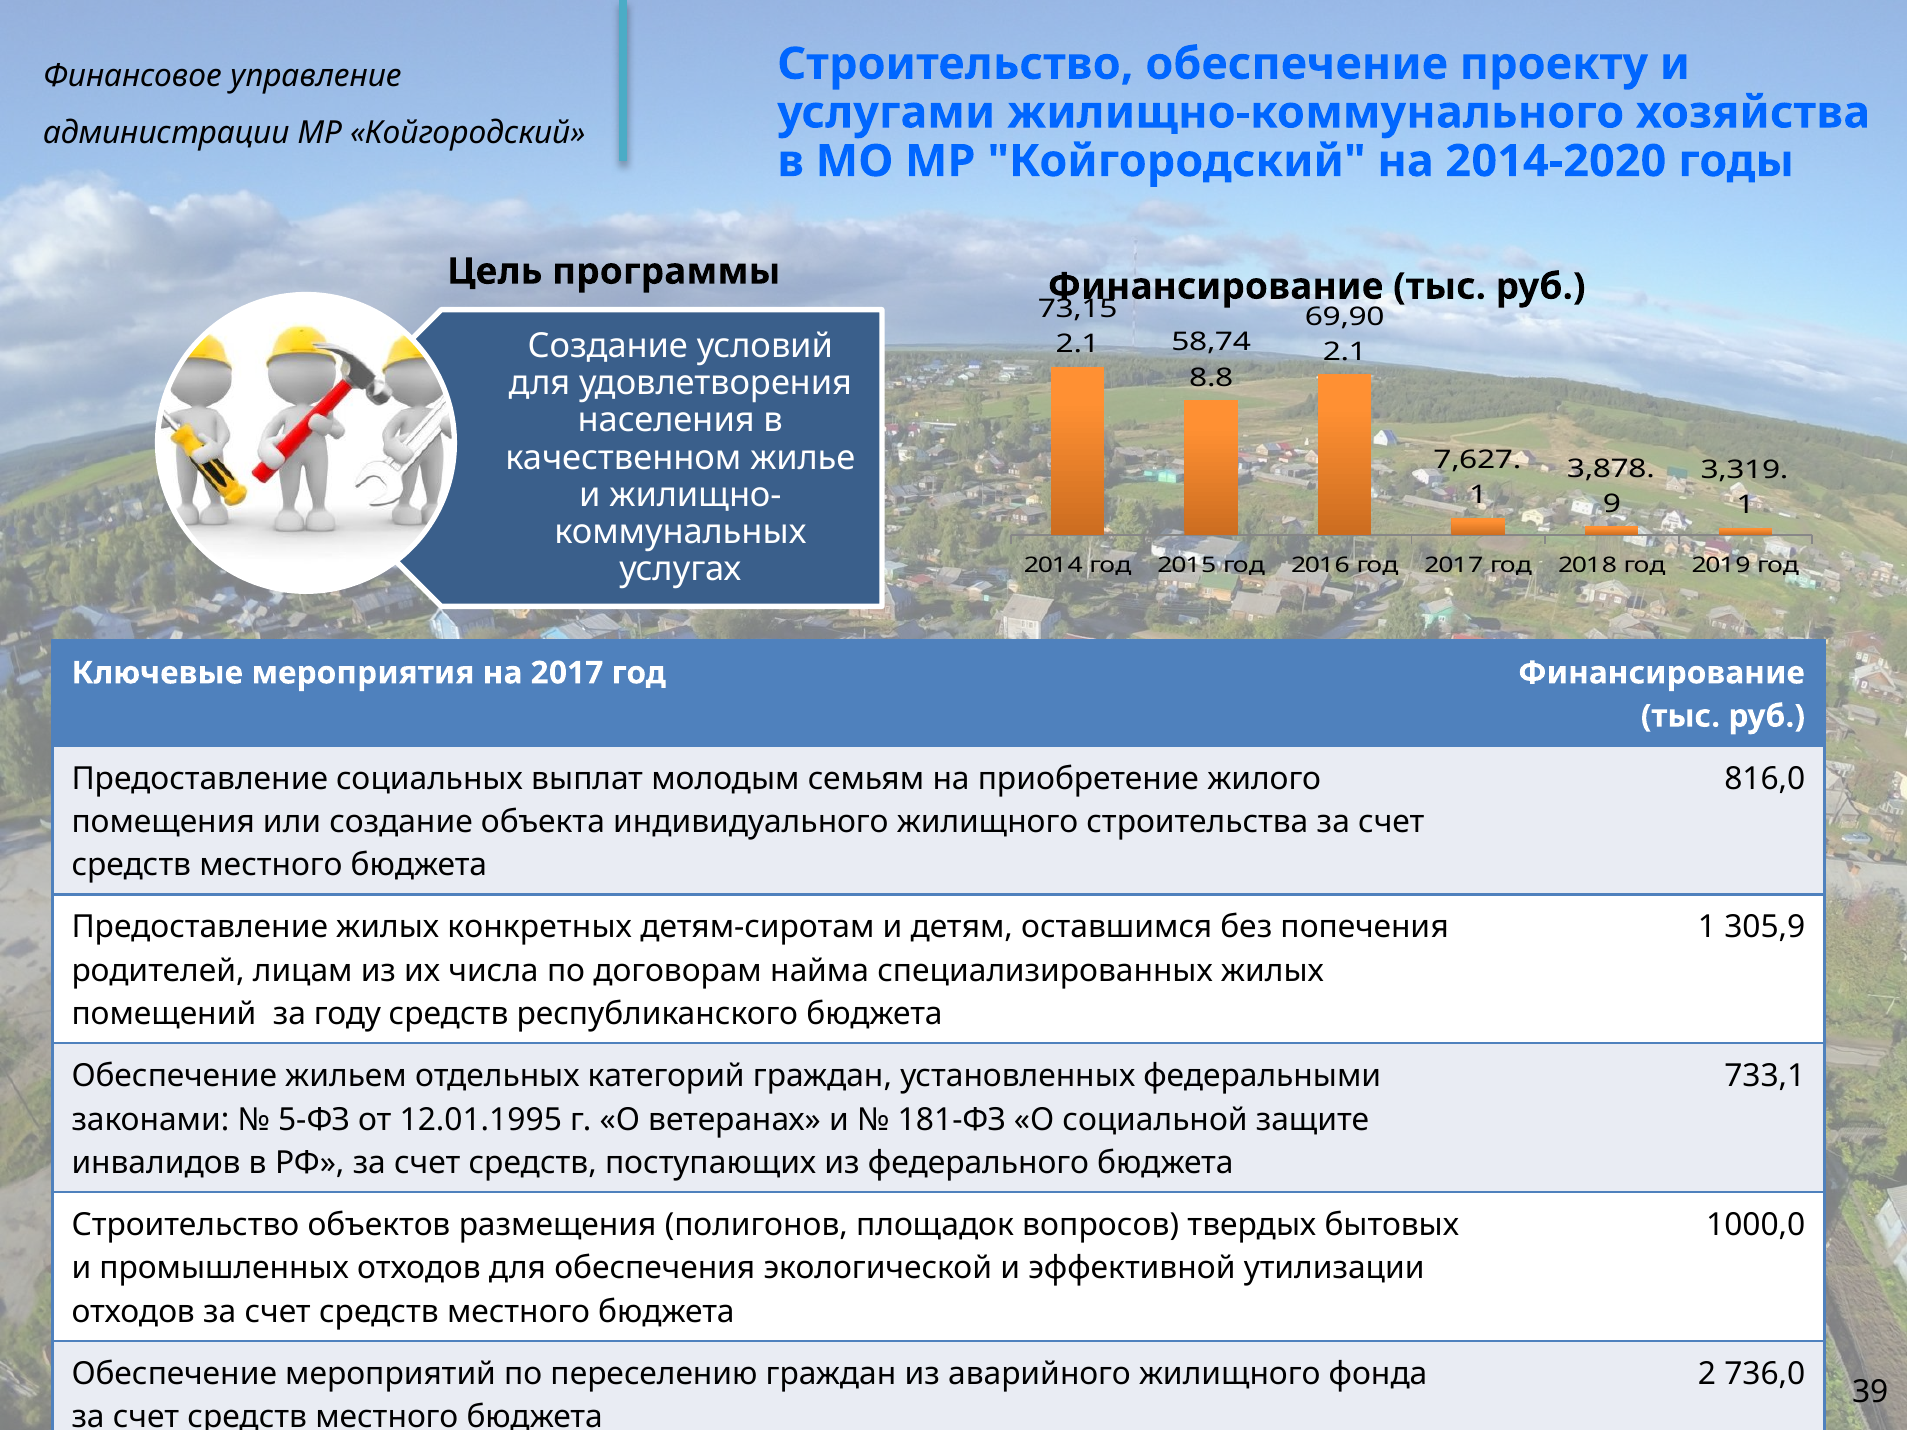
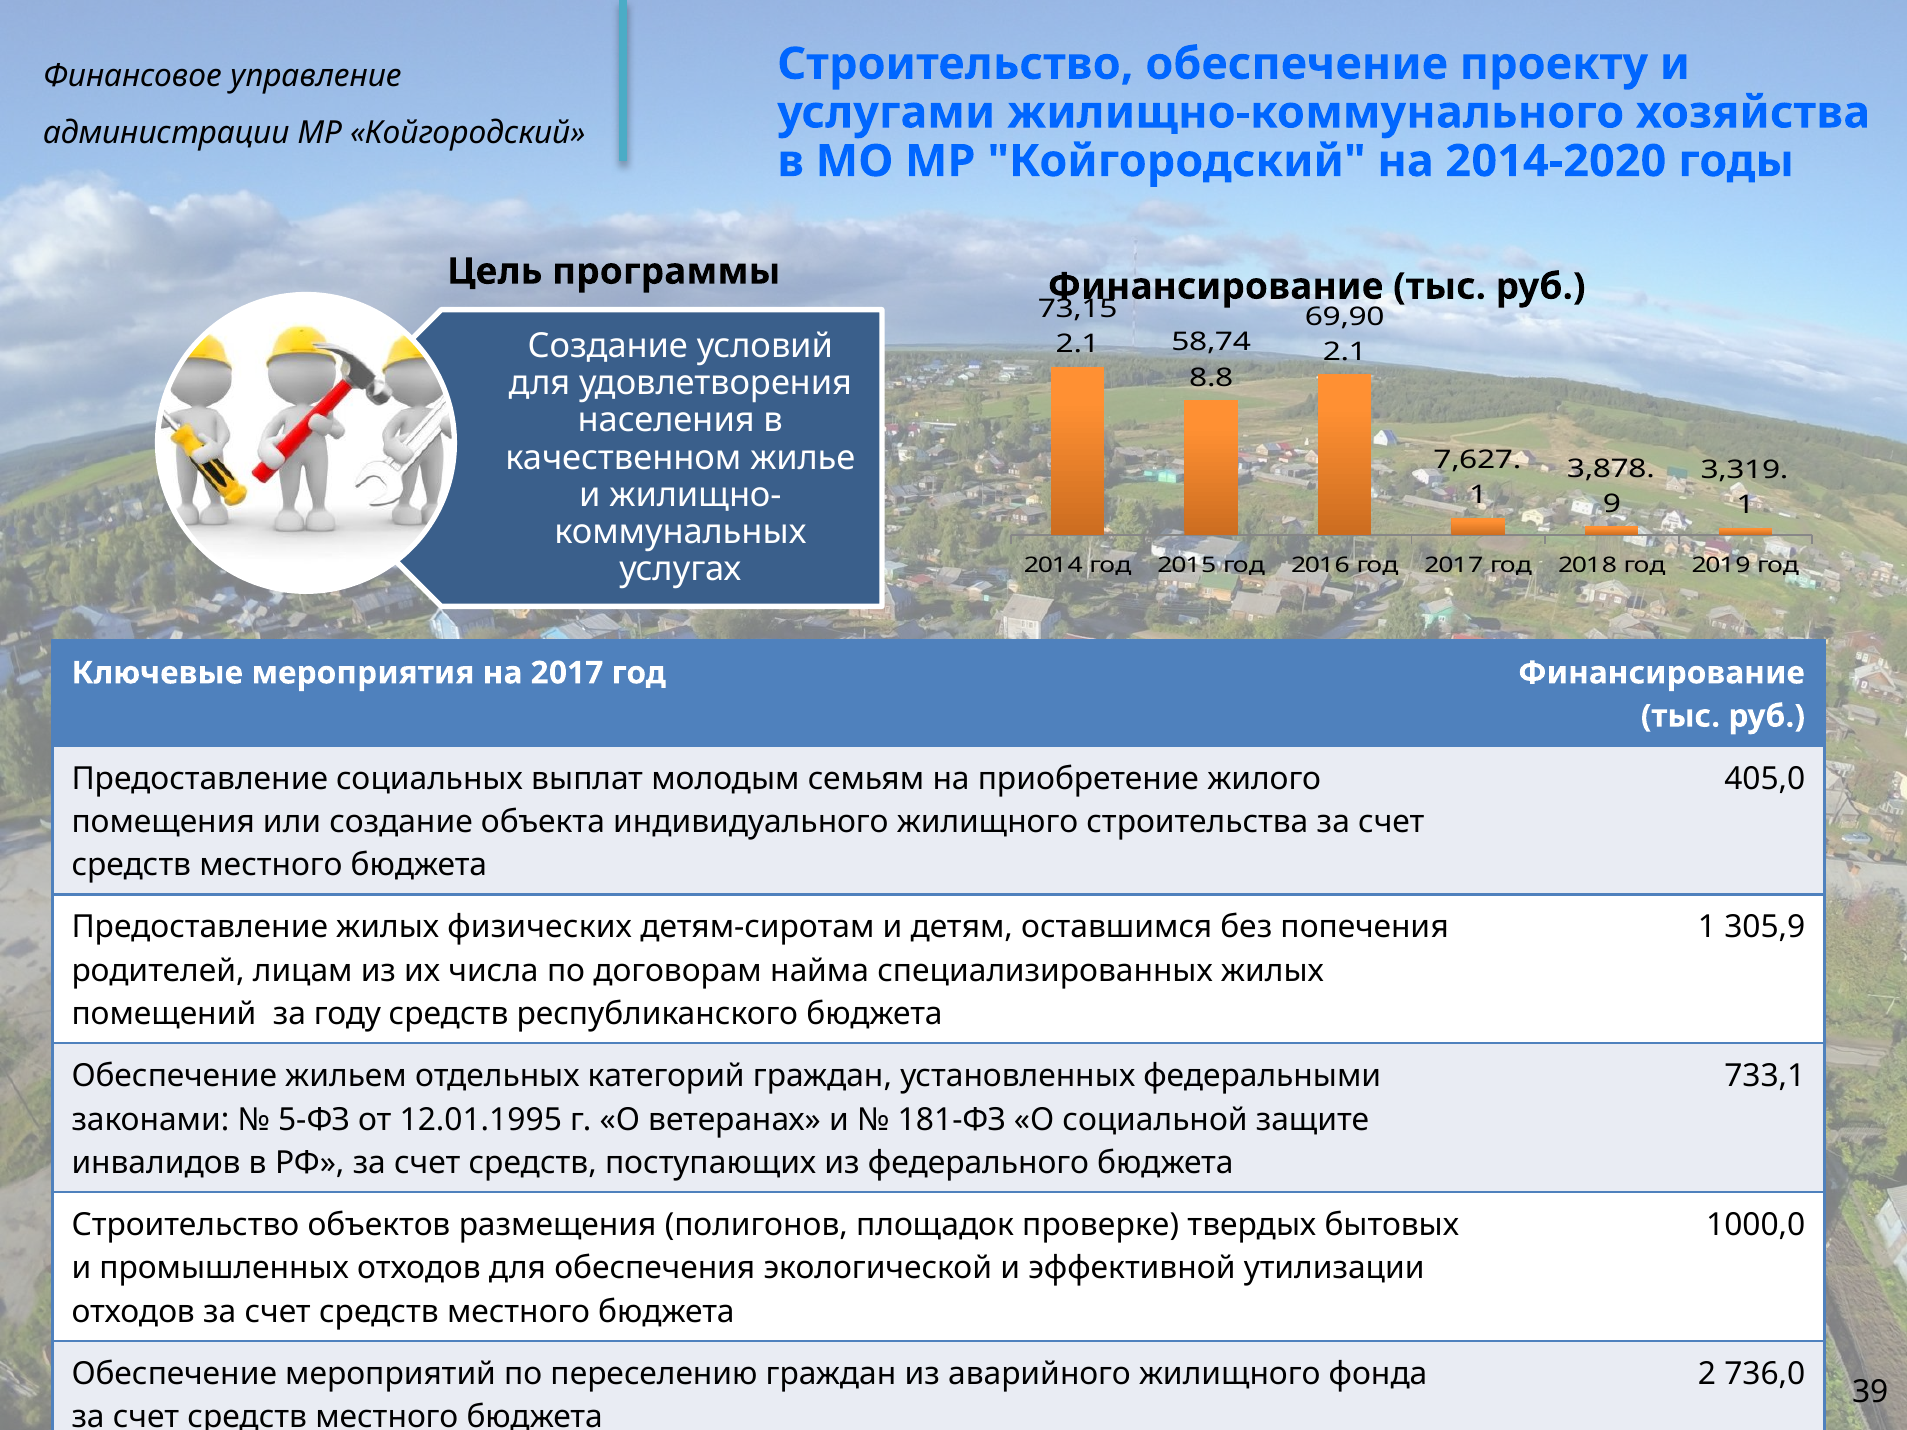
816,0: 816,0 -> 405,0
конкретных: конкретных -> физических
вопросов: вопросов -> проверке
